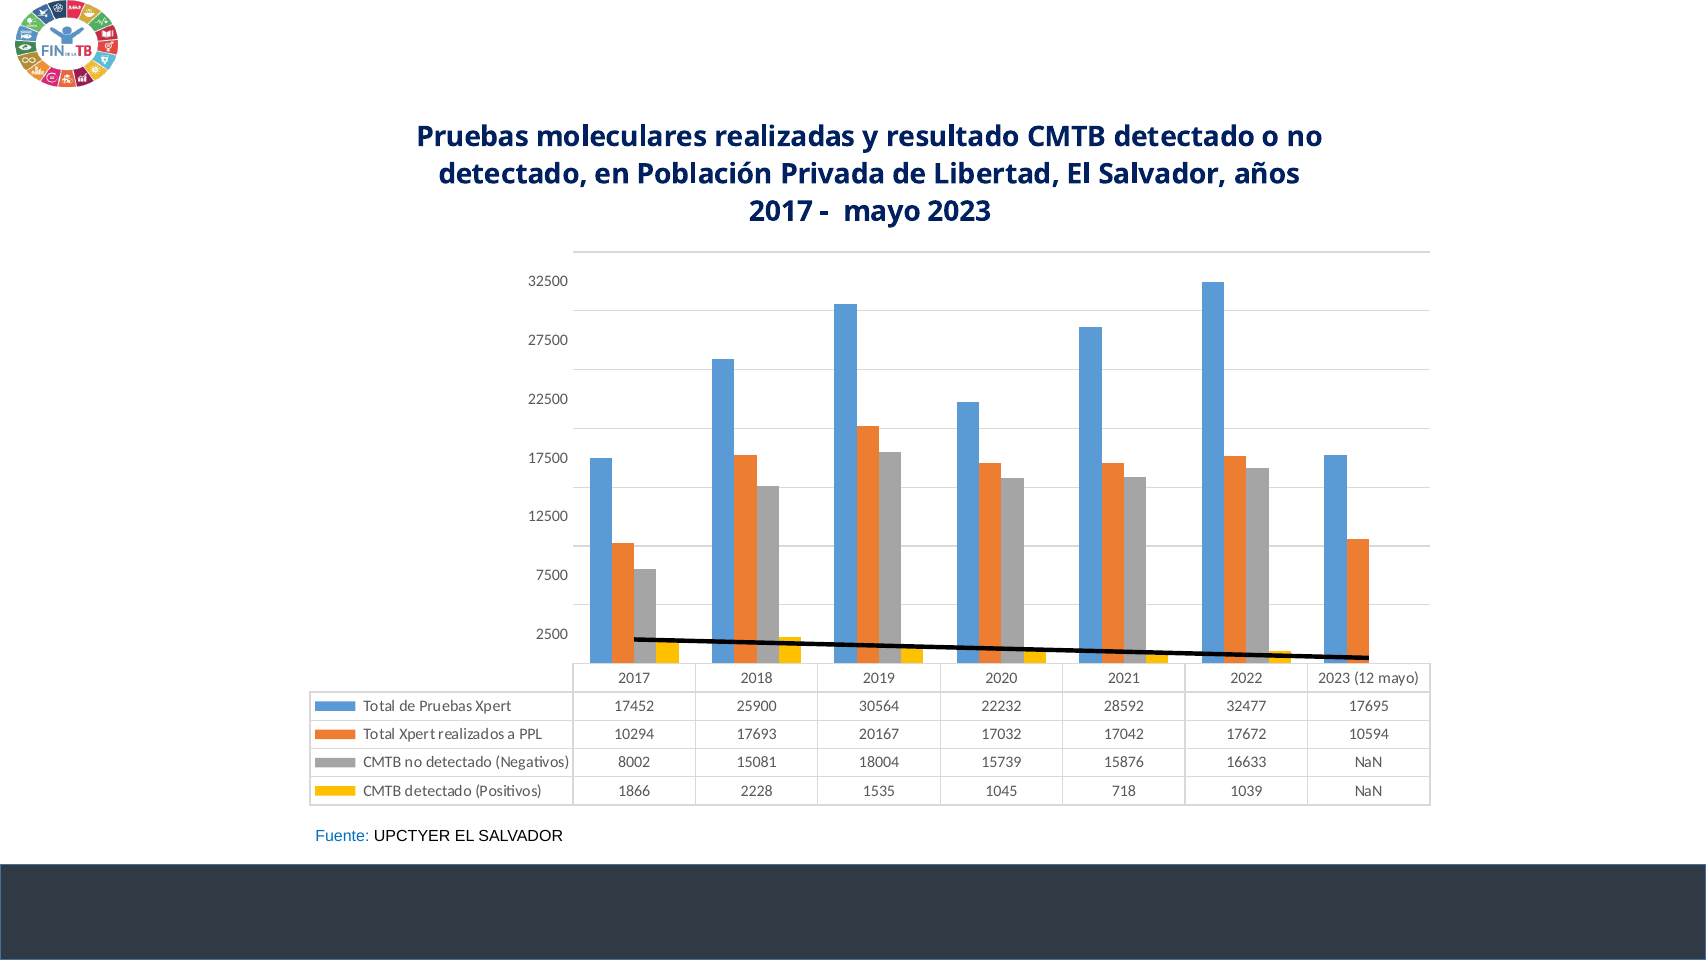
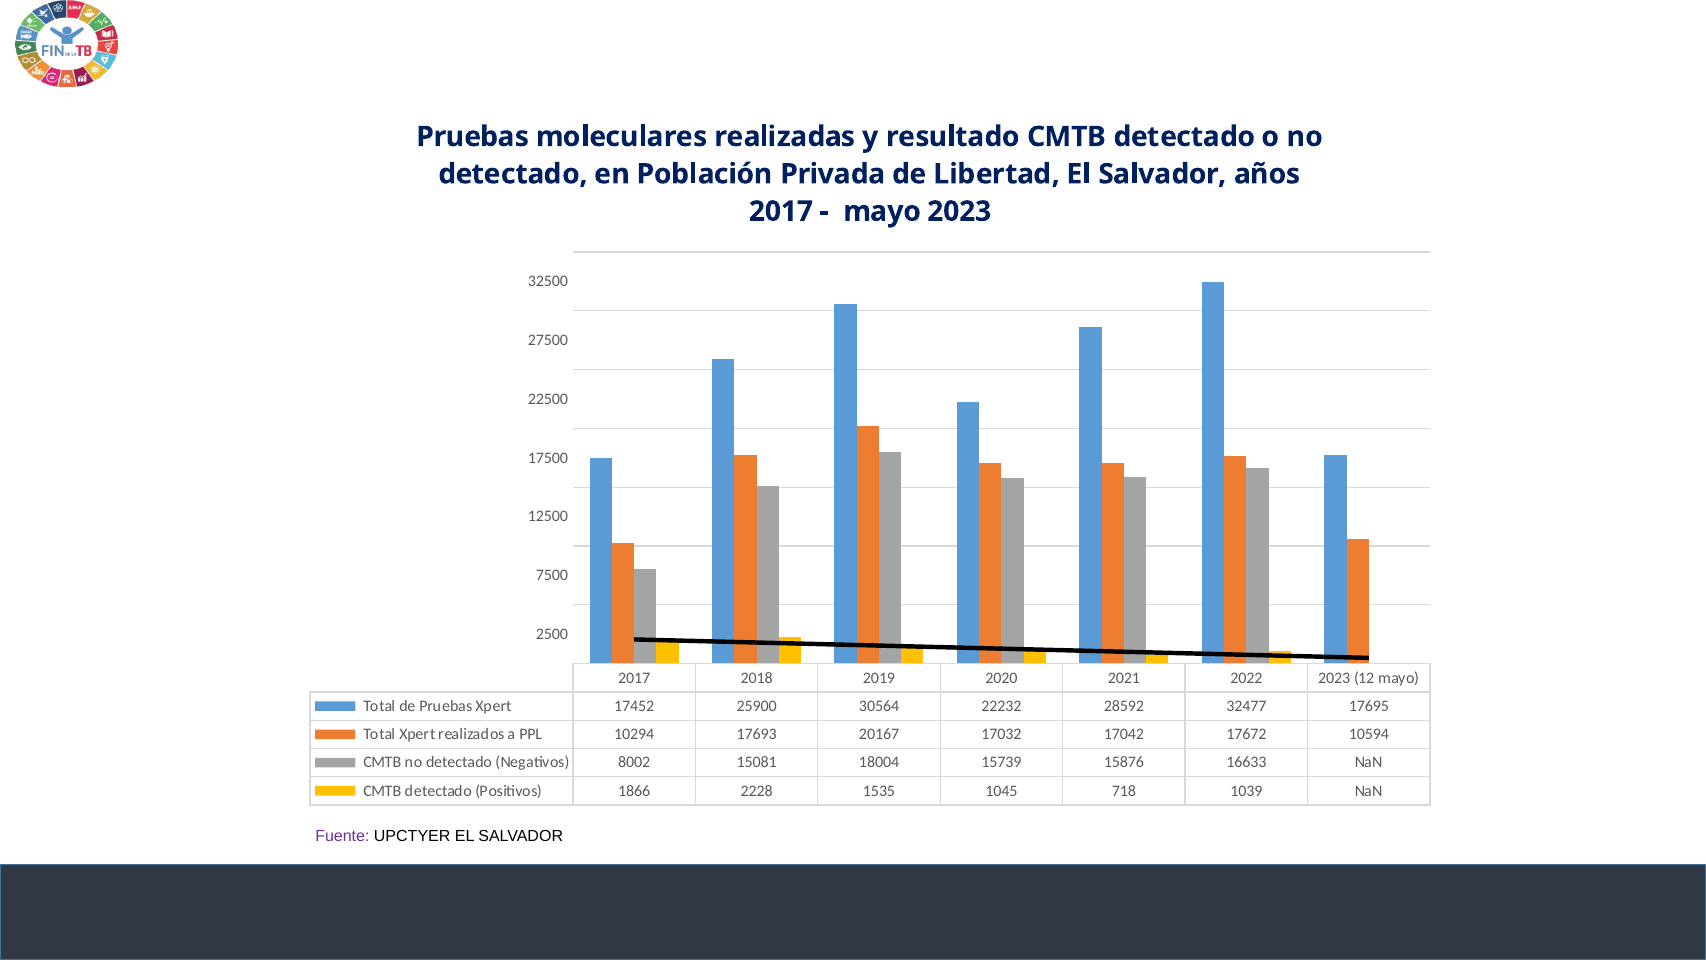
Fuente colour: blue -> purple
